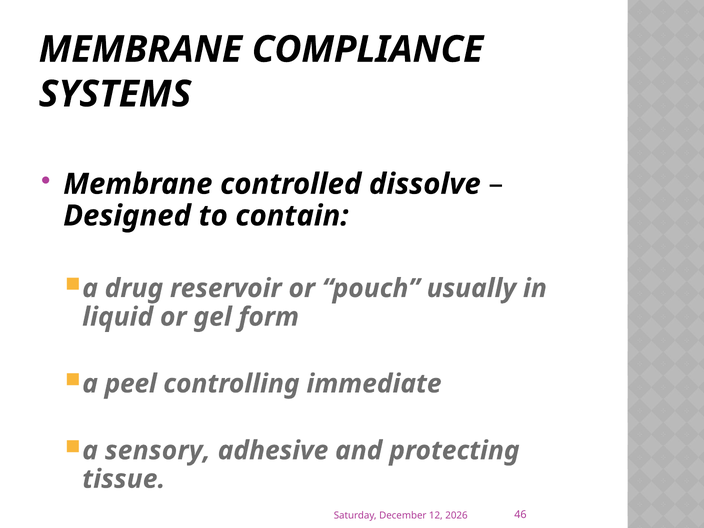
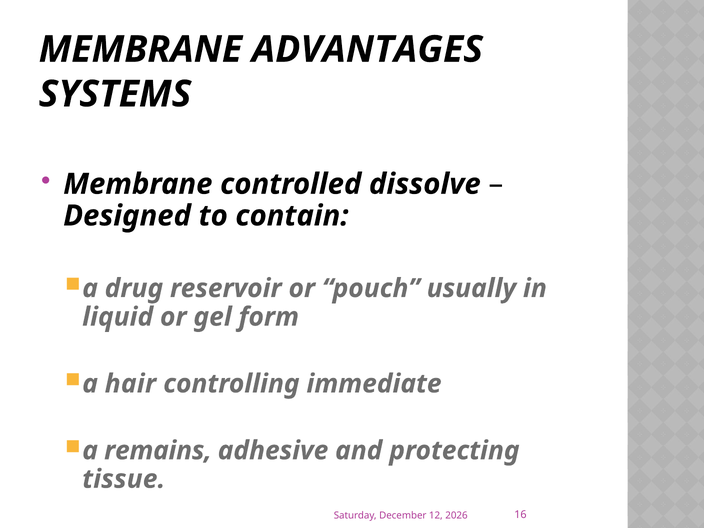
COMPLIANCE: COMPLIANCE -> ADVANTAGES
peel: peel -> hair
sensory: sensory -> remains
46: 46 -> 16
